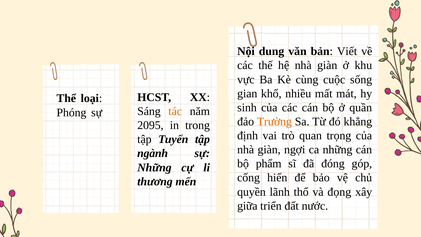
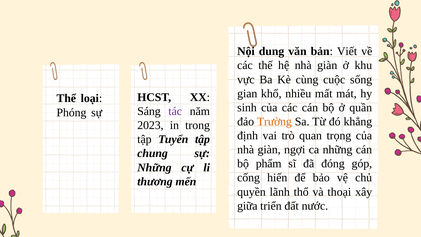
tác colour: orange -> purple
2095: 2095 -> 2023
ngành: ngành -> chung
đọng: đọng -> thoại
